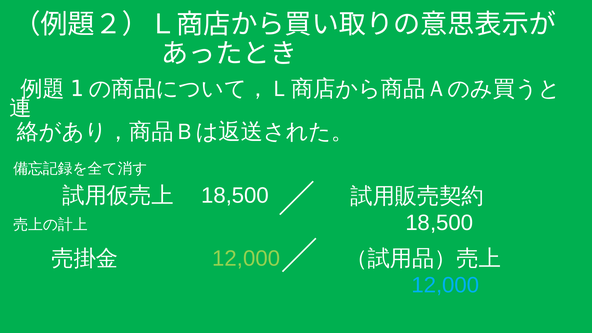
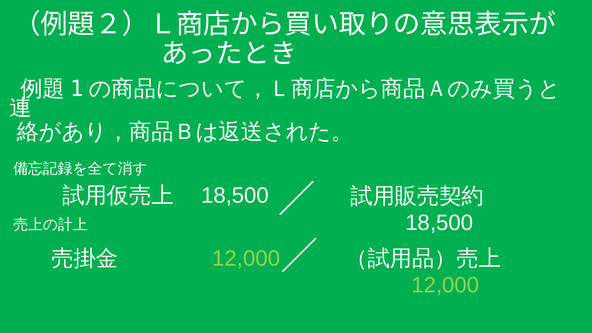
12,000 at (445, 285) colour: light blue -> light green
